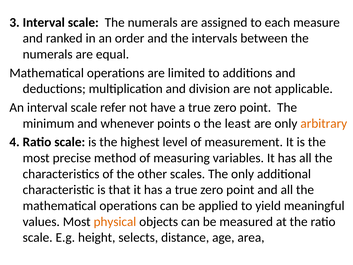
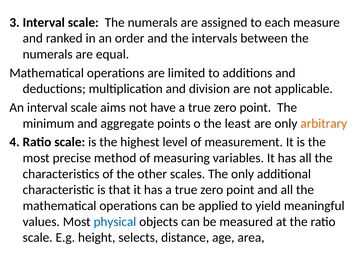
refer: refer -> aims
whenever: whenever -> aggregate
physical colour: orange -> blue
